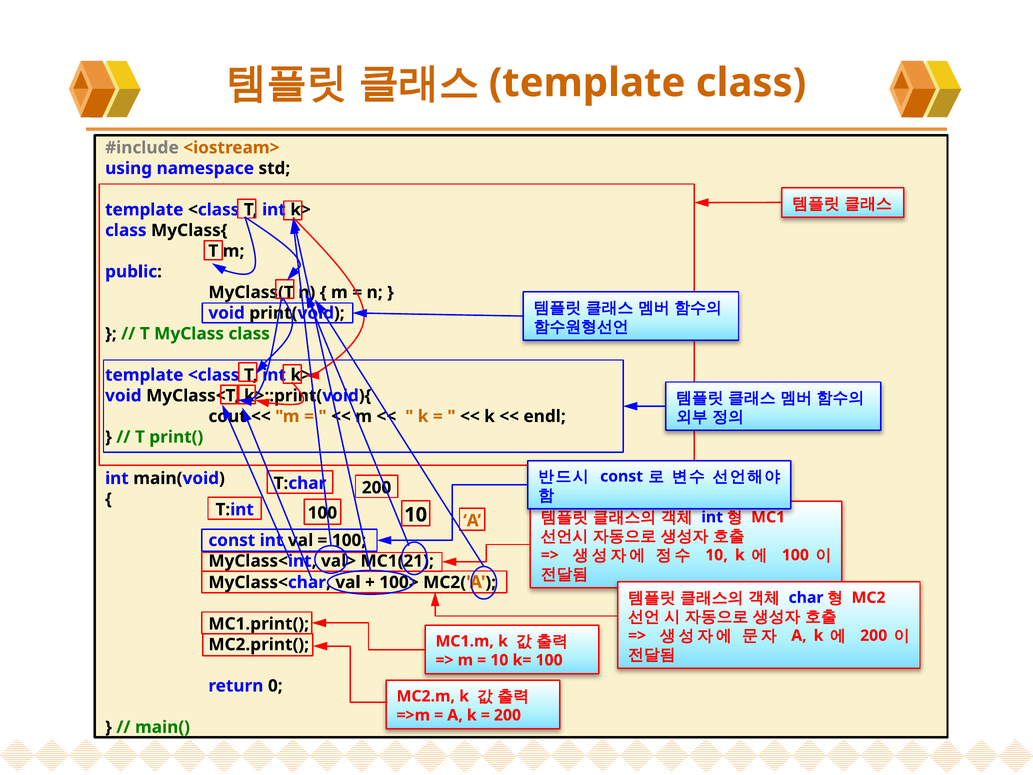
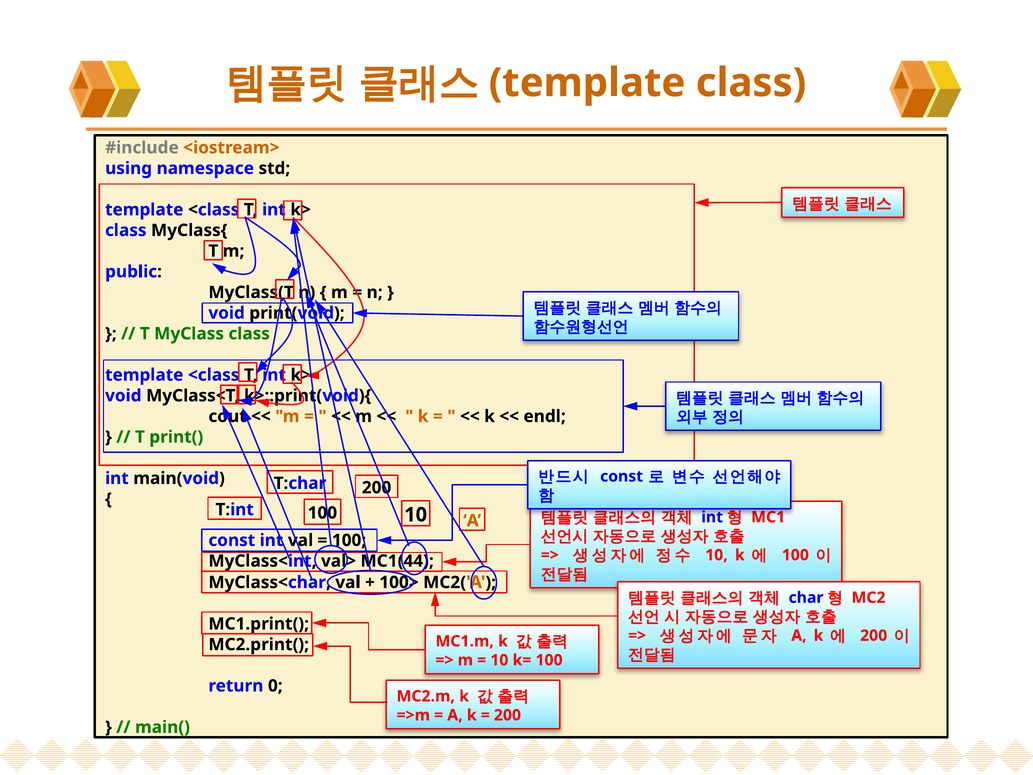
MC1(21: MC1(21 -> MC1(44
